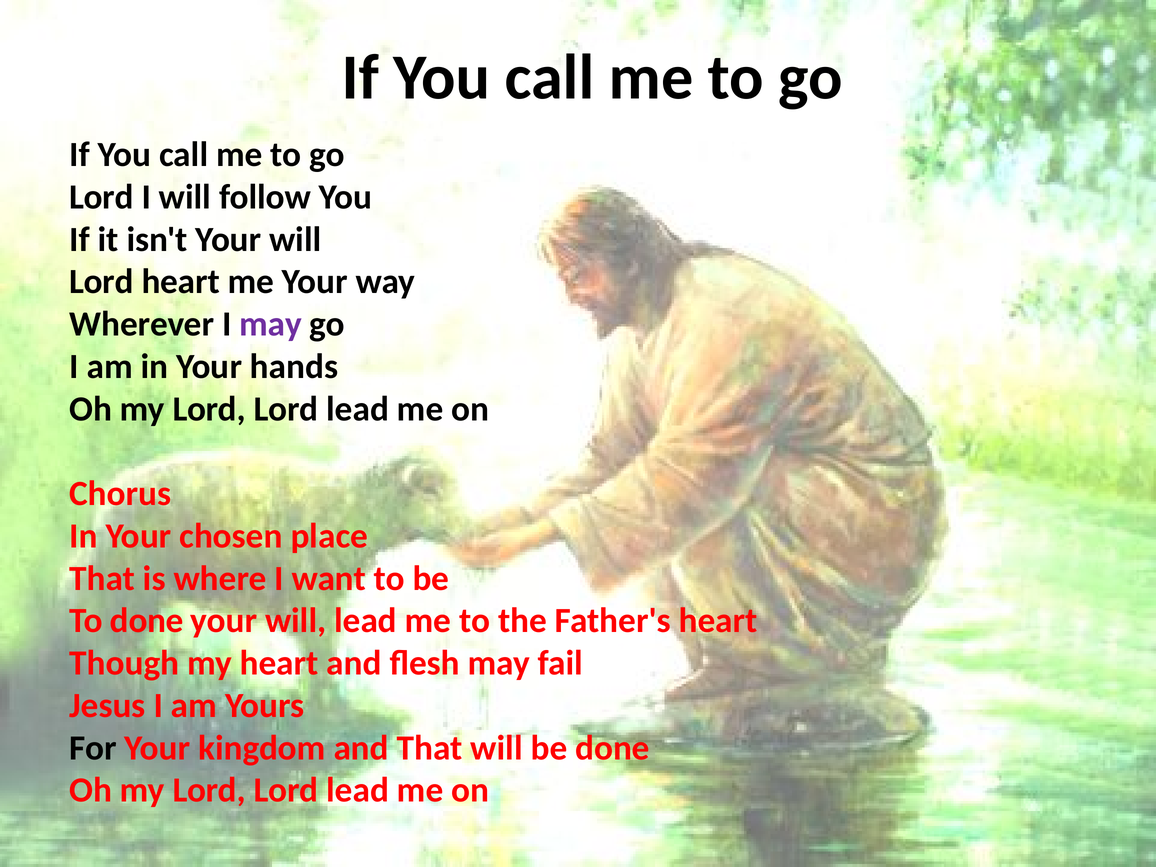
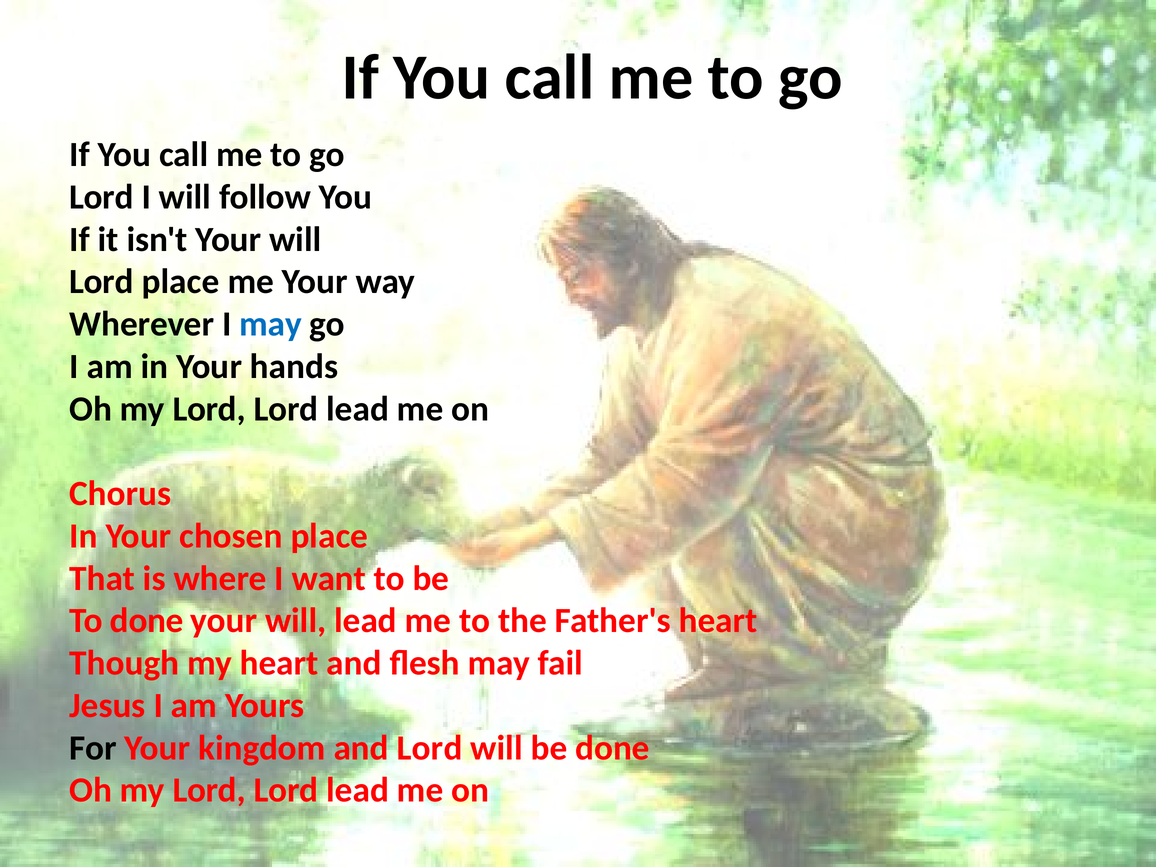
Lord heart: heart -> place
may at (271, 324) colour: purple -> blue
and That: That -> Lord
